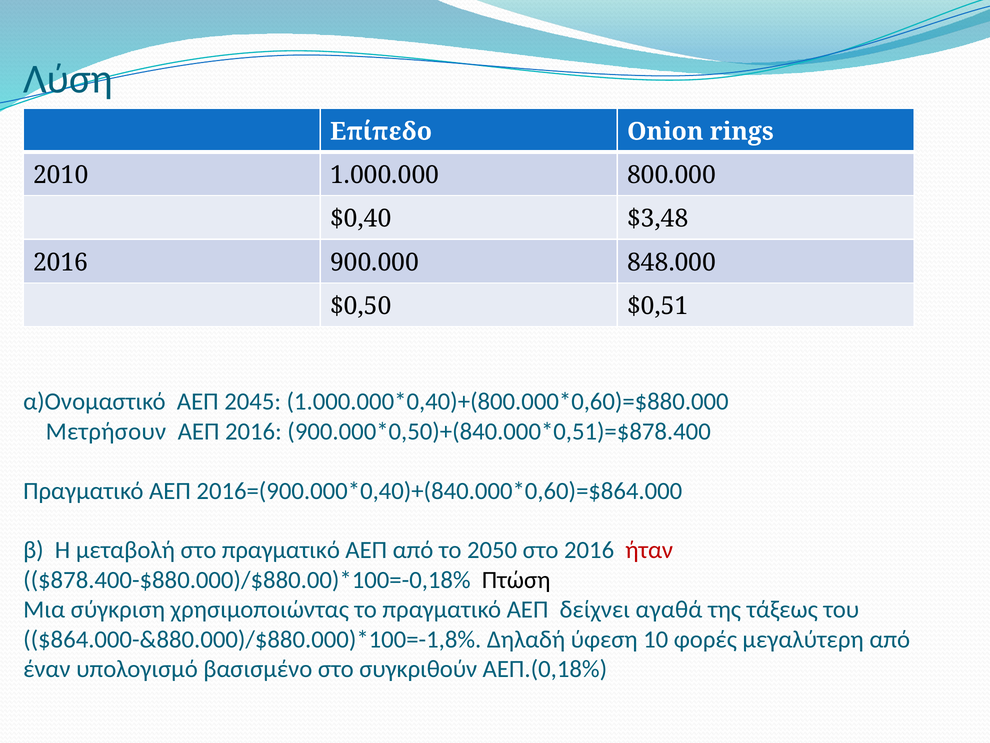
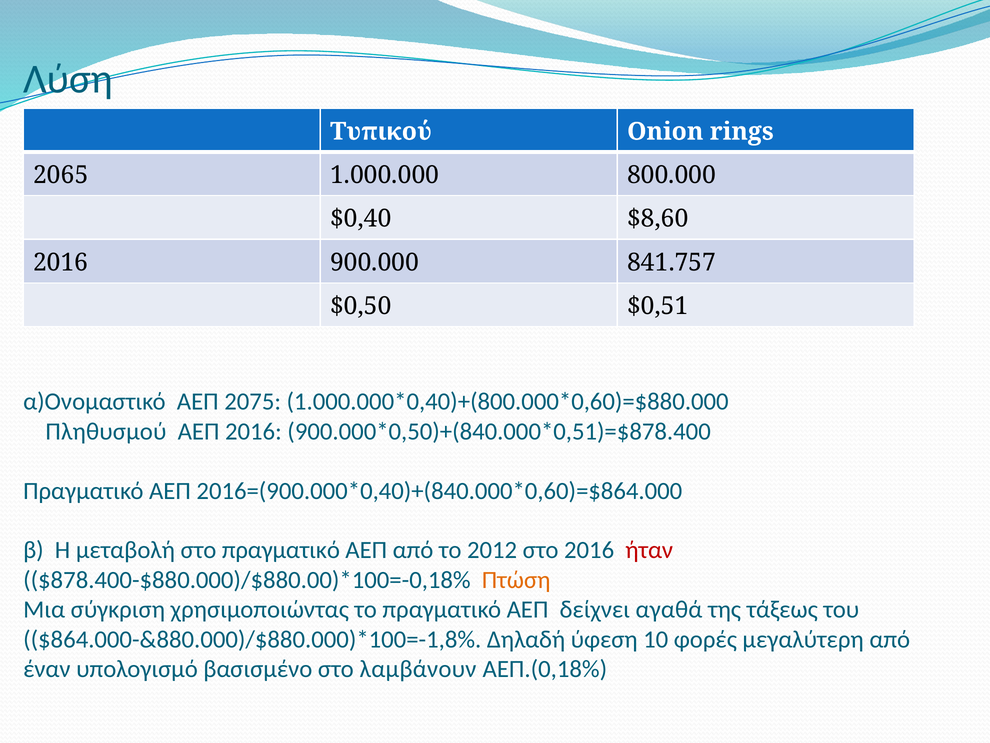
Επίπεδο: Επίπεδο -> Τυπικού
2010: 2010 -> 2065
$3,48: $3,48 -> $8,60
848.000: 848.000 -> 841.757
2045: 2045 -> 2075
Μετρήσουν: Μετρήσουν -> Πληθυσμού
2050: 2050 -> 2012
Πτώση colour: black -> orange
συγκριθούν: συγκριθούν -> λαμβάνουν
